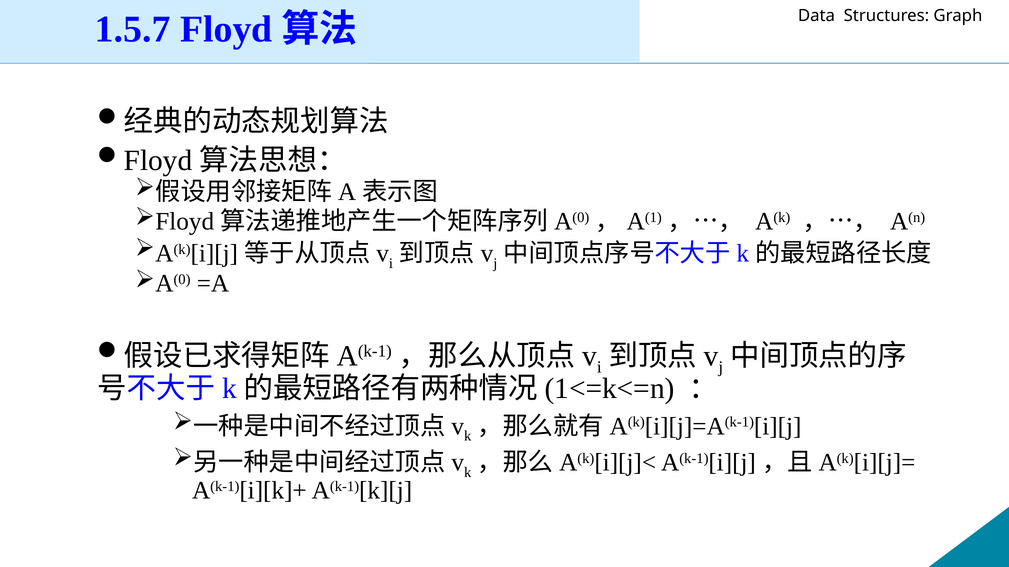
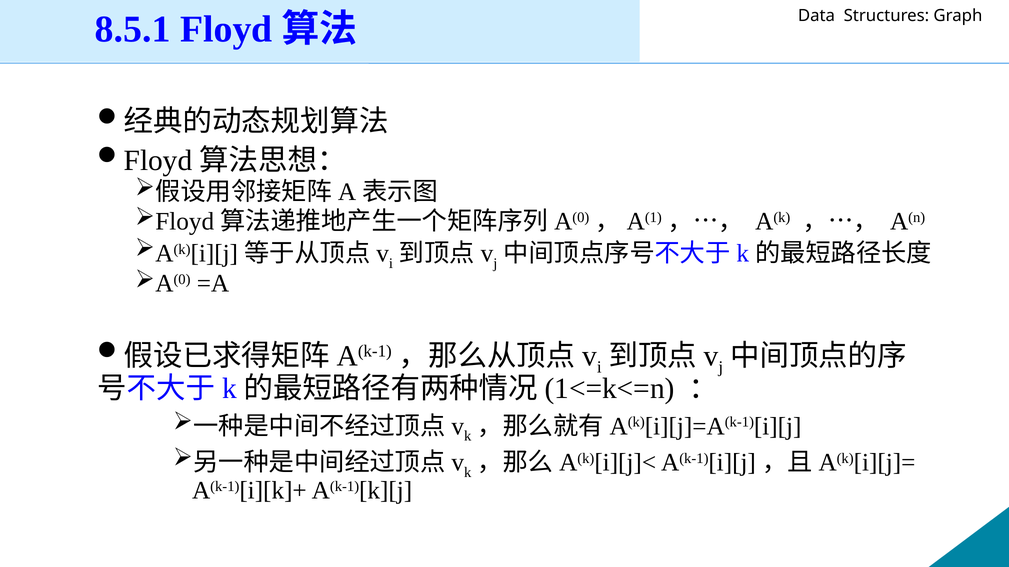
1.5.7: 1.5.7 -> 8.5.1
